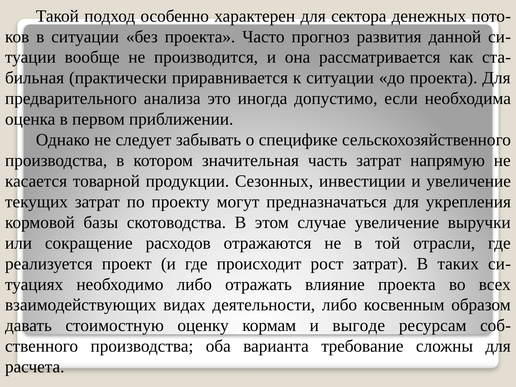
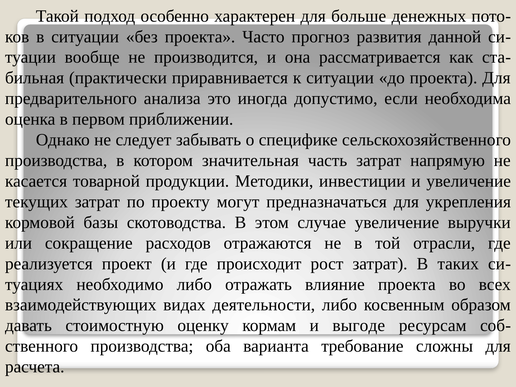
сектора: сектора -> больше
Сезонных: Сезонных -> Методики
